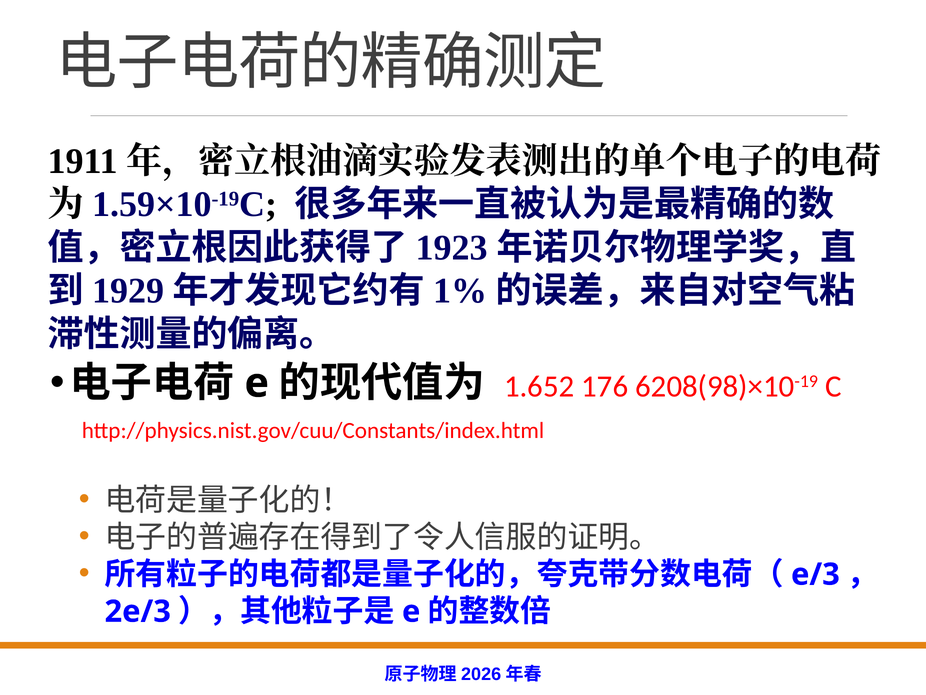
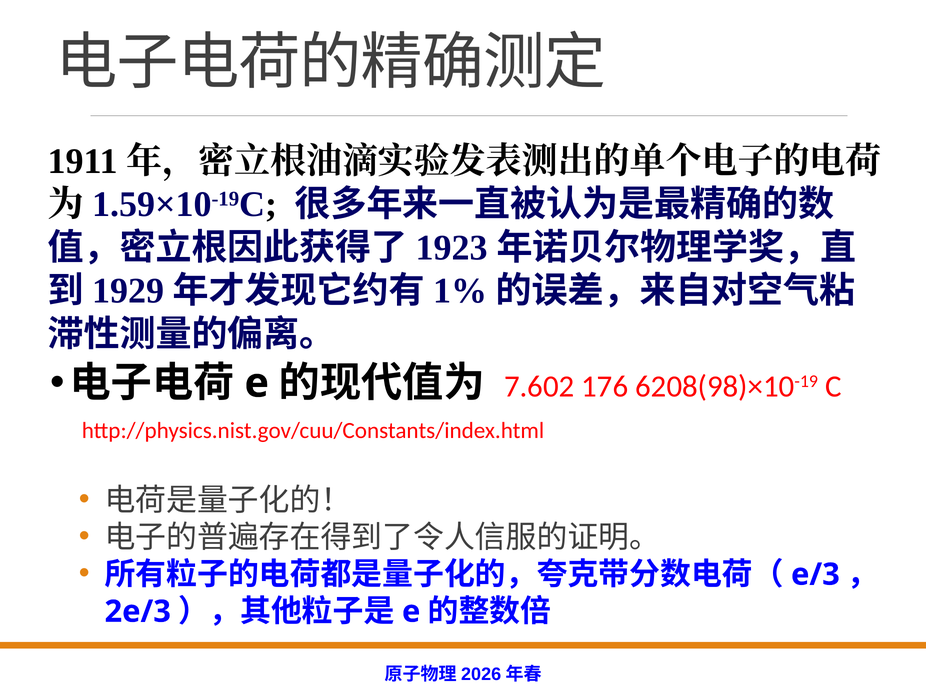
1.652: 1.652 -> 7.602
